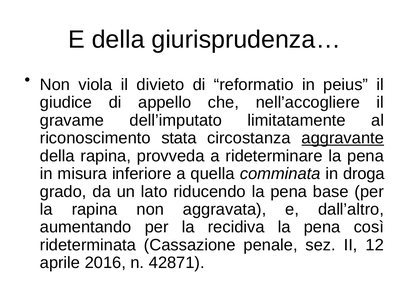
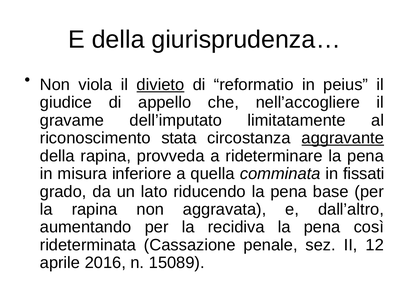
divieto underline: none -> present
droga: droga -> fissati
42871: 42871 -> 15089
